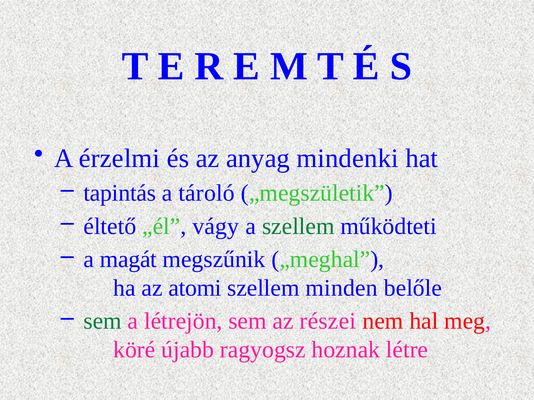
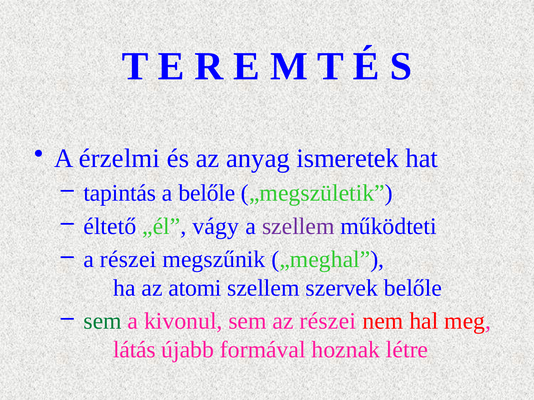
mindenki: mindenki -> ismeretek
a tároló: tároló -> belőle
szellem at (298, 227) colour: green -> purple
a magát: magát -> részei
minden: minden -> szervek
létrejön: létrejön -> kivonul
köré: köré -> látás
ragyogsz: ragyogsz -> formával
